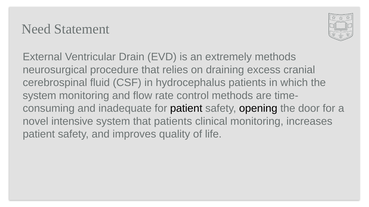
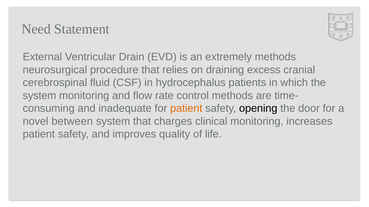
patient at (186, 109) colour: black -> orange
intensive: intensive -> between
that patients: patients -> charges
